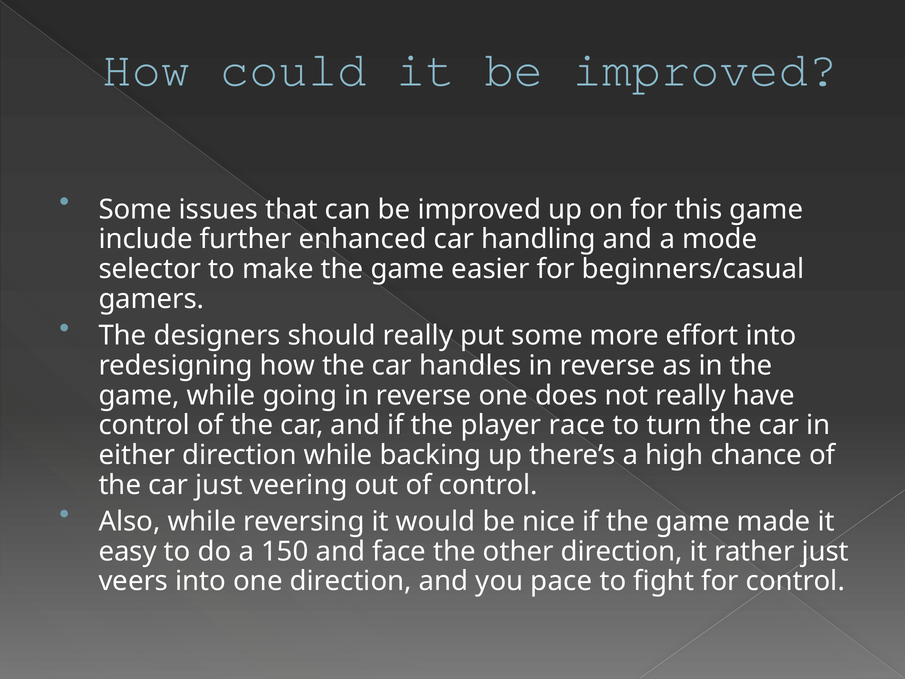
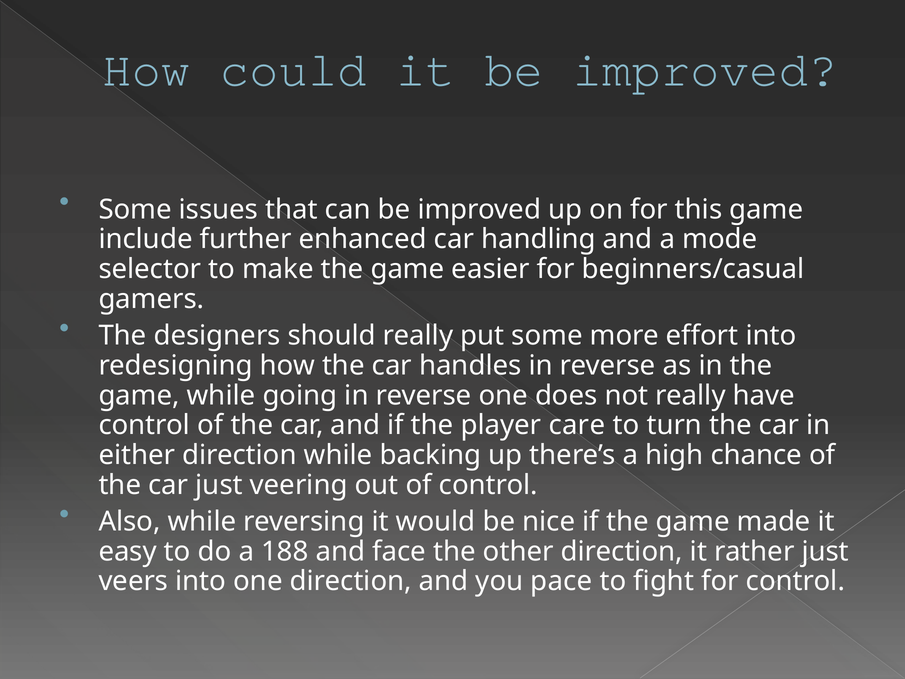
race: race -> care
150: 150 -> 188
